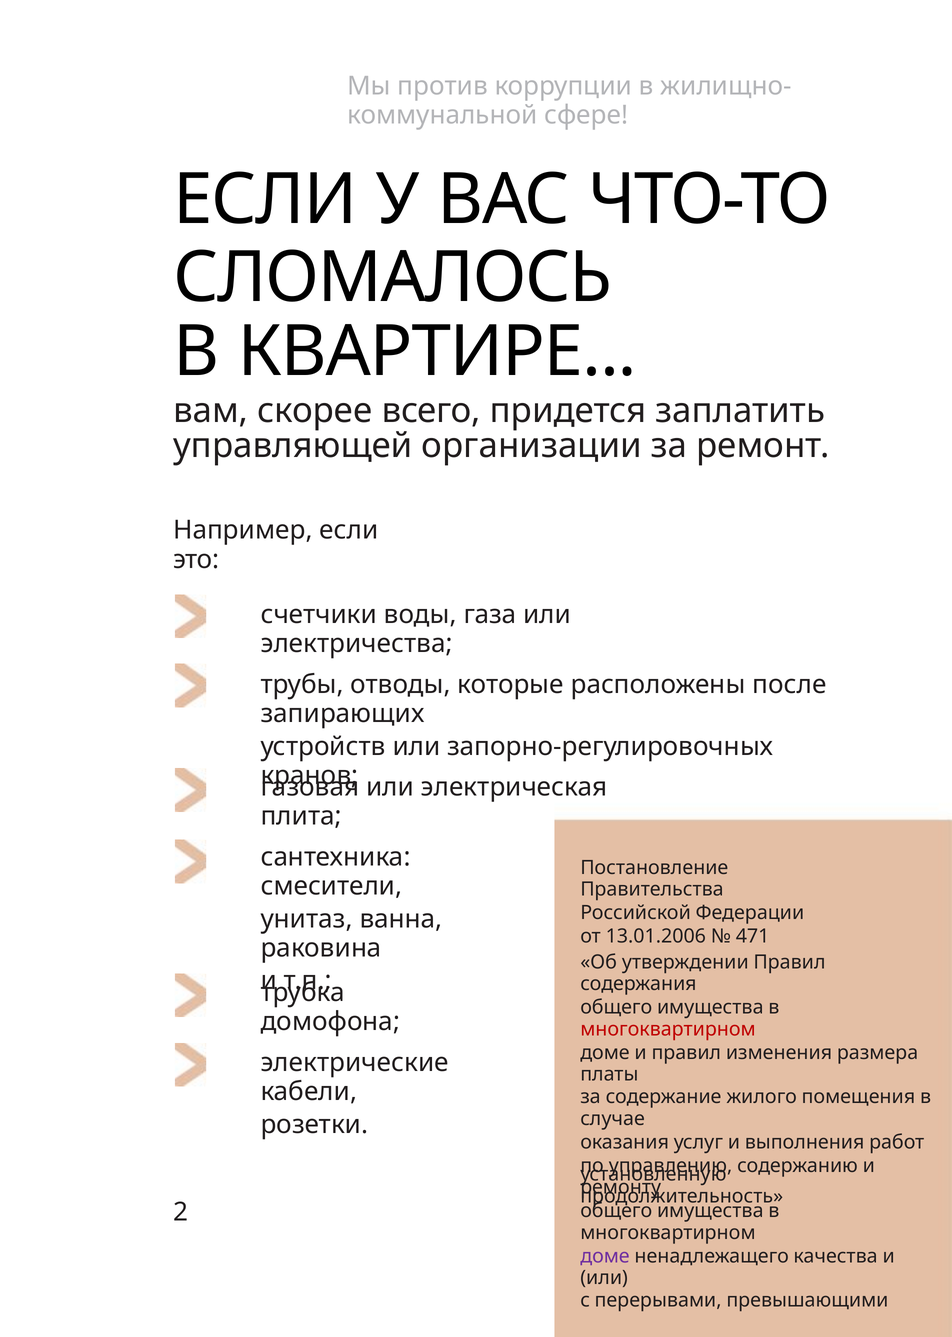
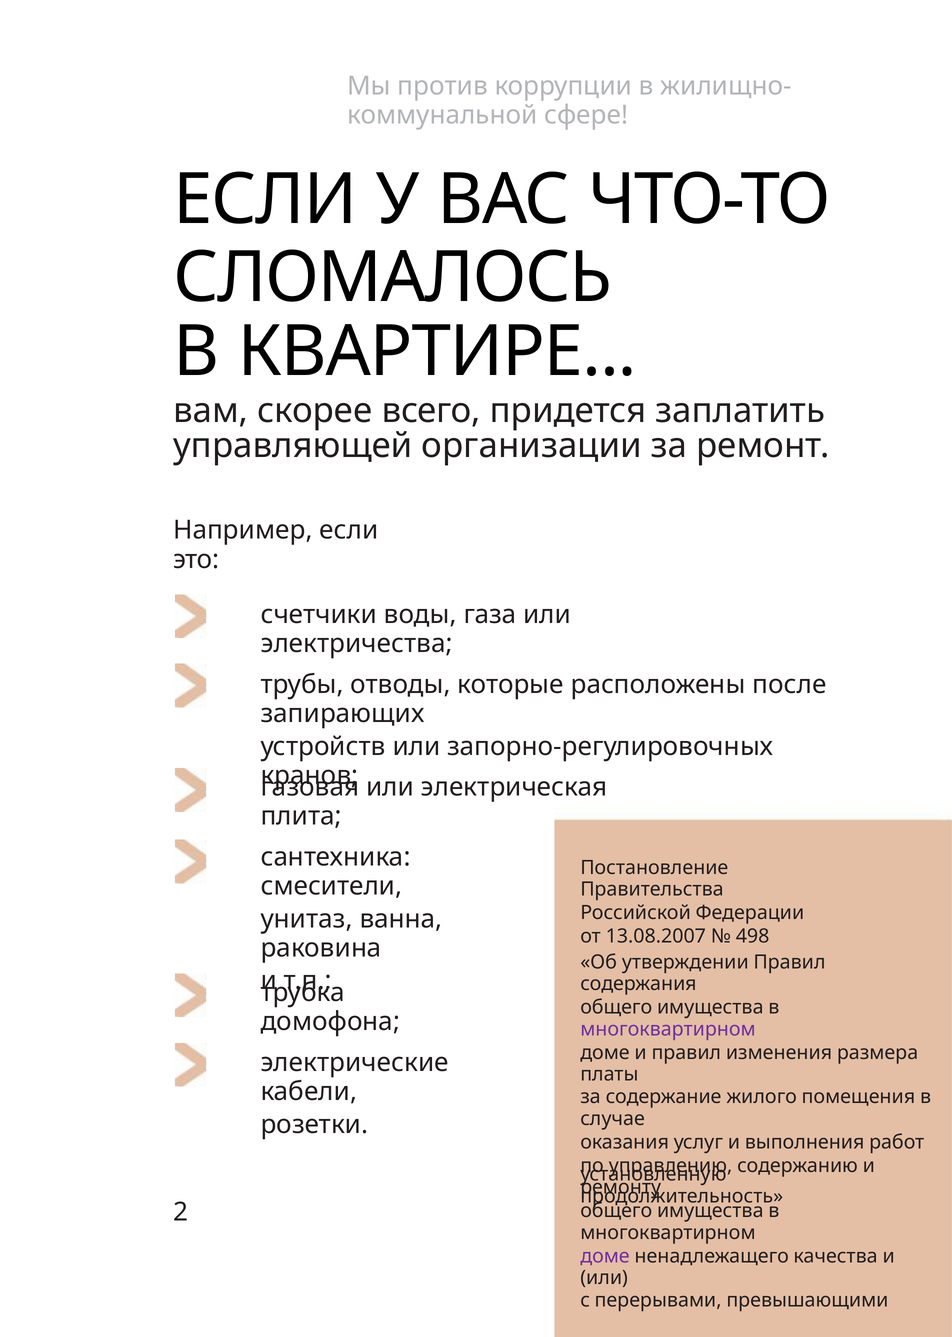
13.01.2006: 13.01.2006 -> 13.08.2007
471: 471 -> 498
многоквартирном at (668, 1029) colour: red -> purple
